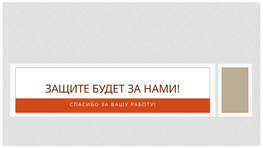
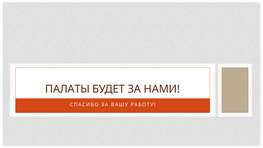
ЗАЩИТЕ: ЗАЩИТЕ -> ПАЛАТЫ
